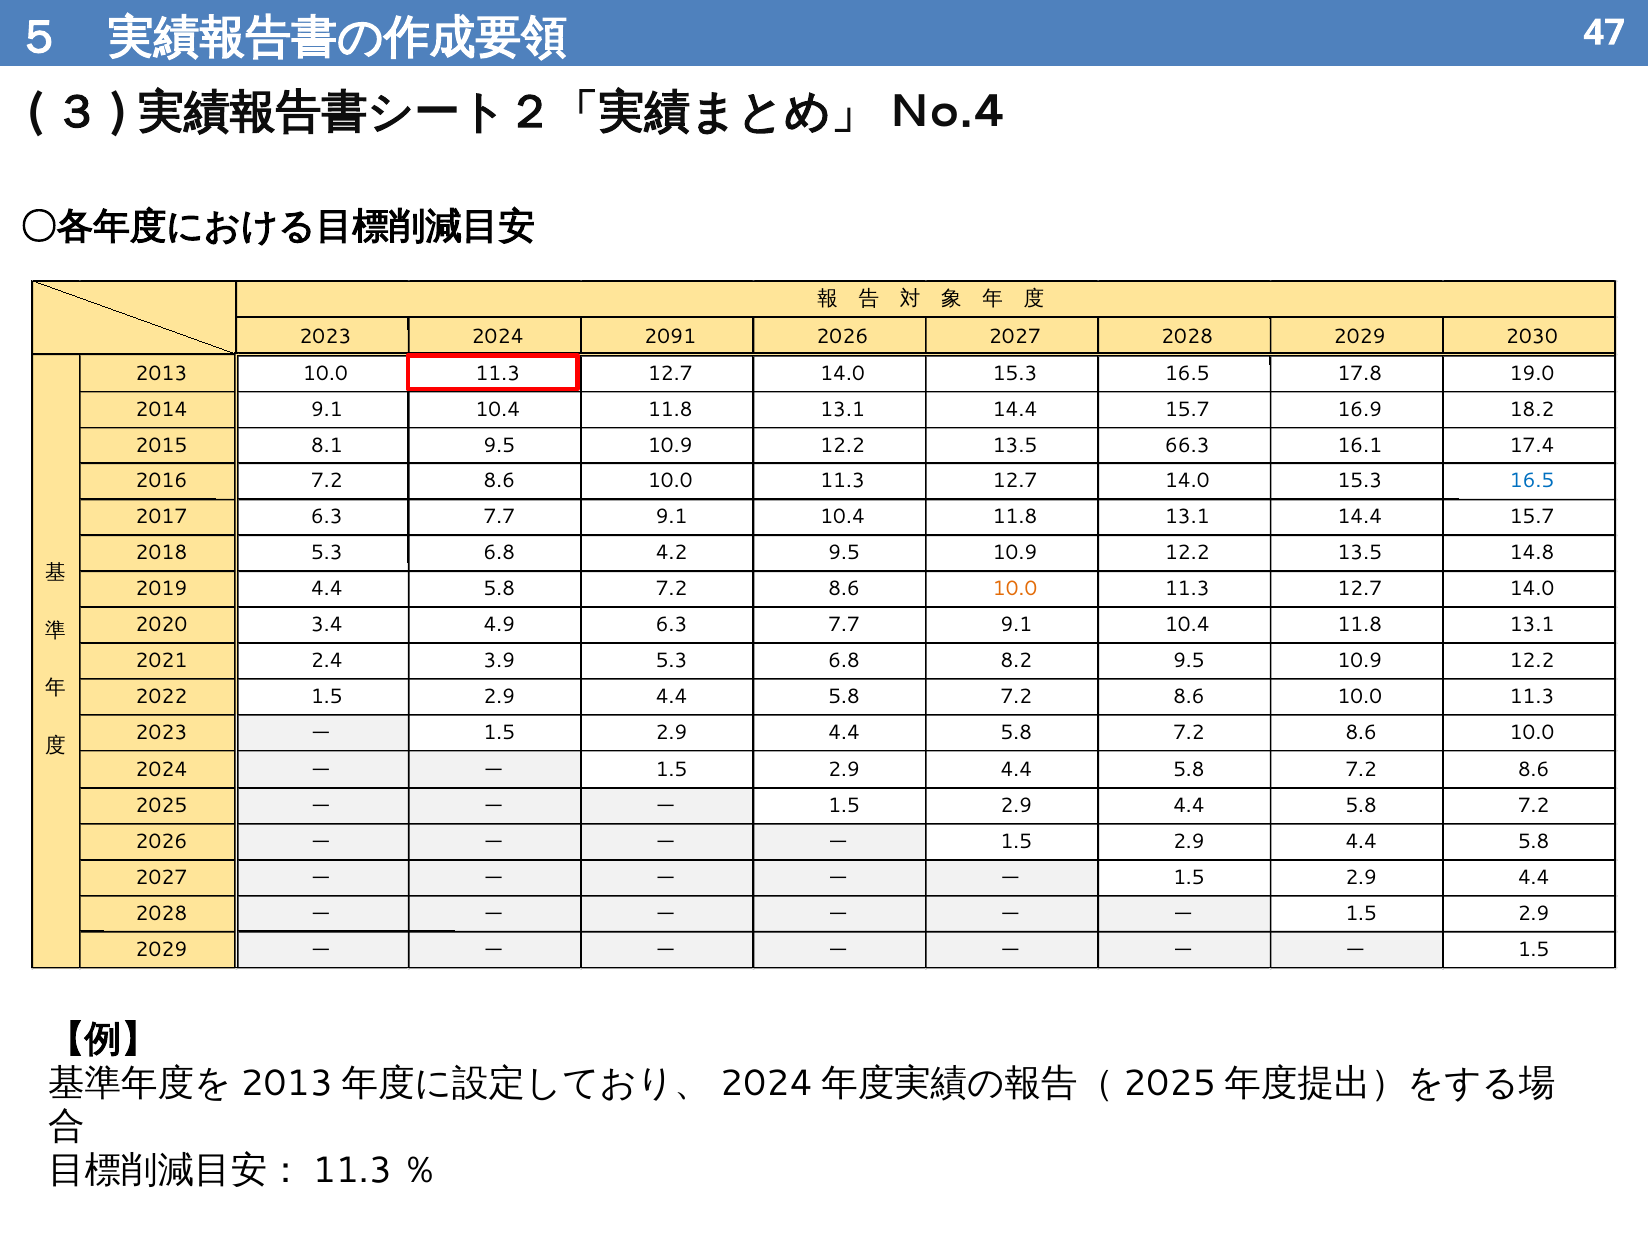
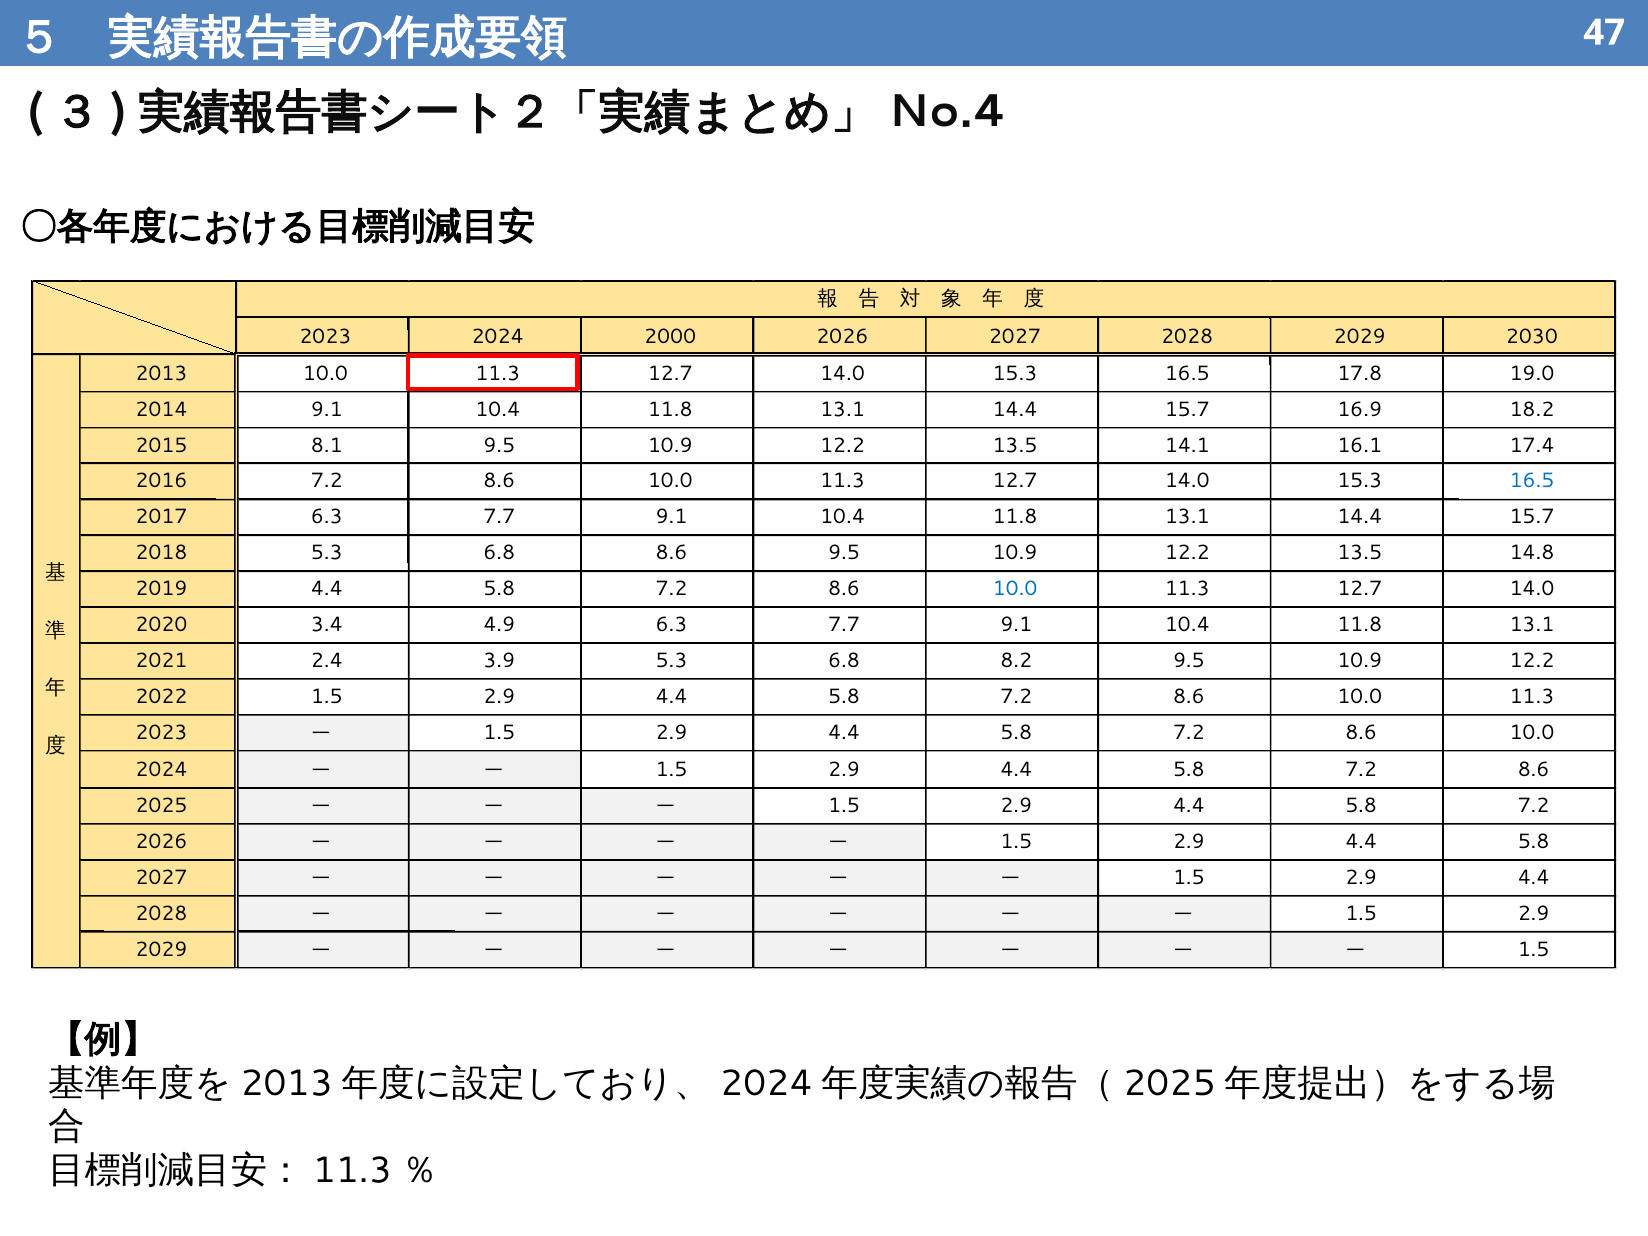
2091: 2091 -> 2000
66.3: 66.3 -> 14.1
6.8 4.2: 4.2 -> 8.6
10.0 at (1015, 589) colour: orange -> blue
